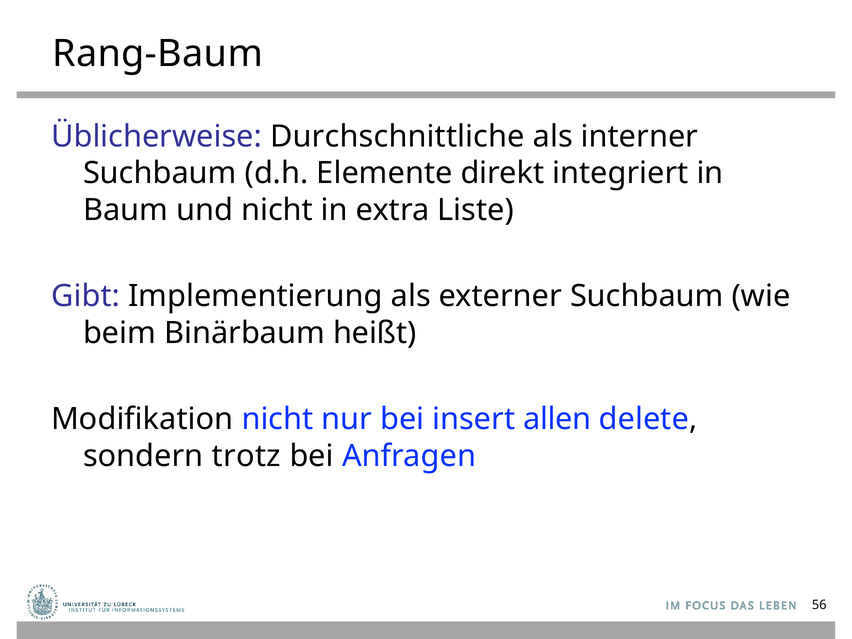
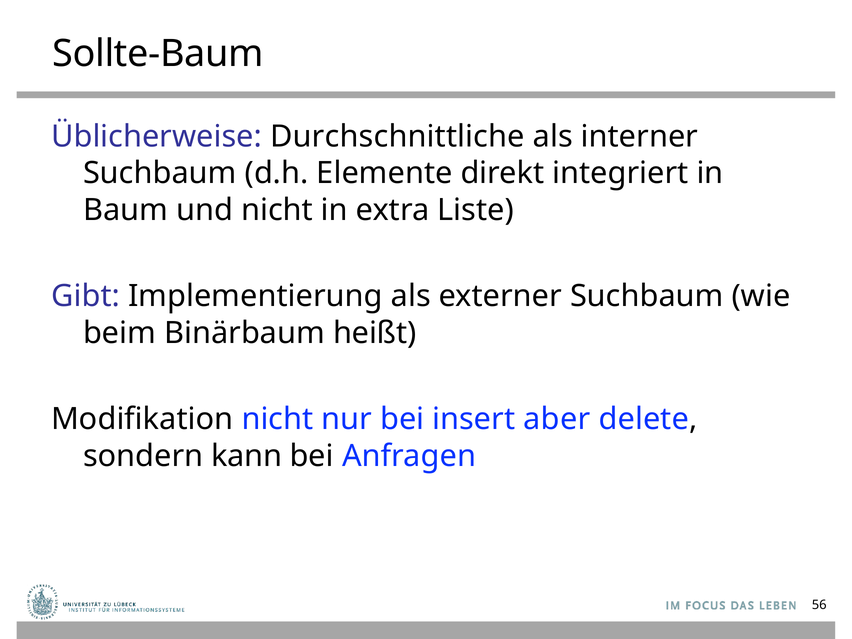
Rang-Baum: Rang-Baum -> Sollte-Baum
allen: allen -> aber
trotz: trotz -> kann
